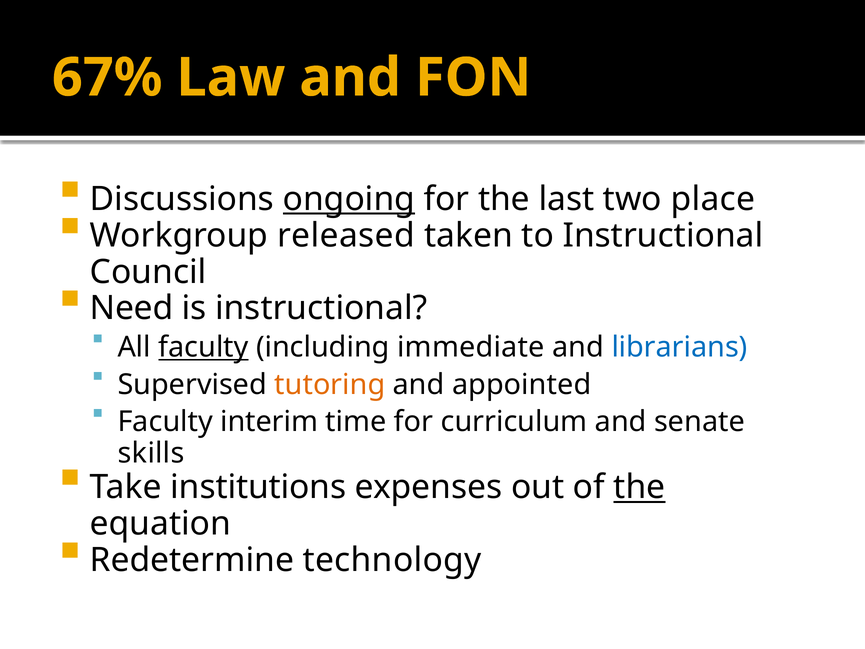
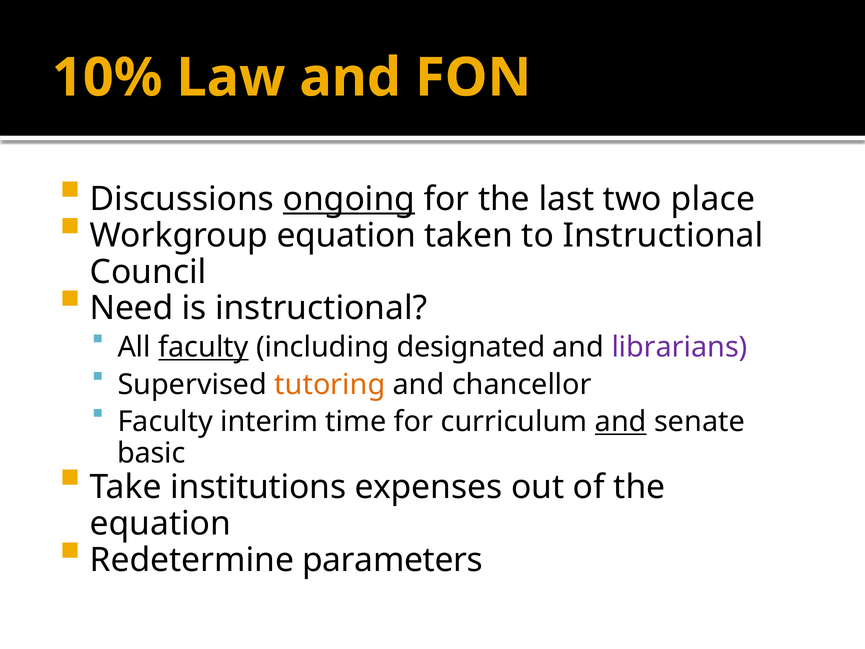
67%: 67% -> 10%
Workgroup released: released -> equation
immediate: immediate -> designated
librarians colour: blue -> purple
appointed: appointed -> chancellor
and at (621, 422) underline: none -> present
skills: skills -> basic
the at (639, 487) underline: present -> none
technology: technology -> parameters
